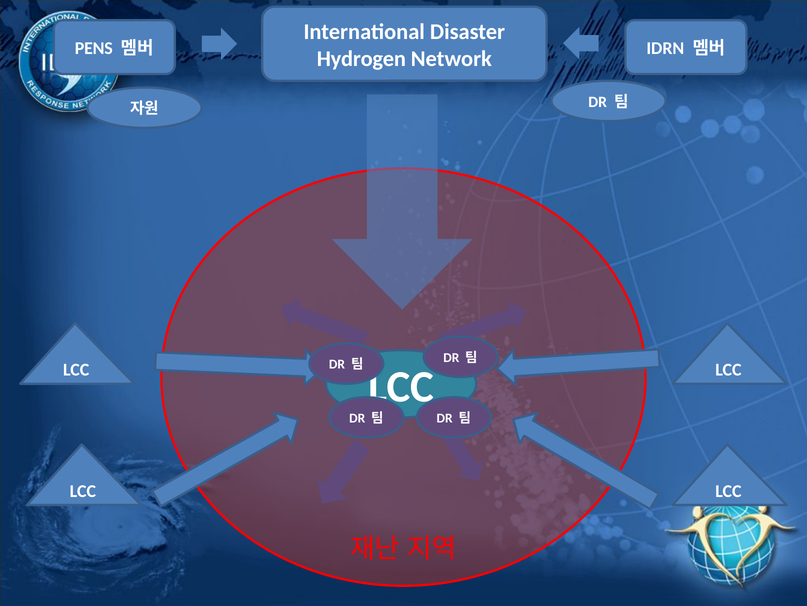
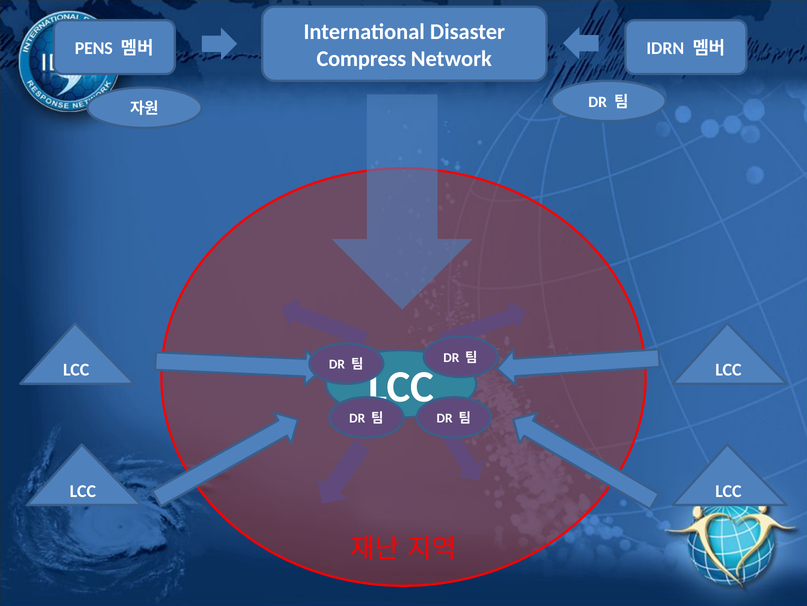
Hydrogen: Hydrogen -> Compress
